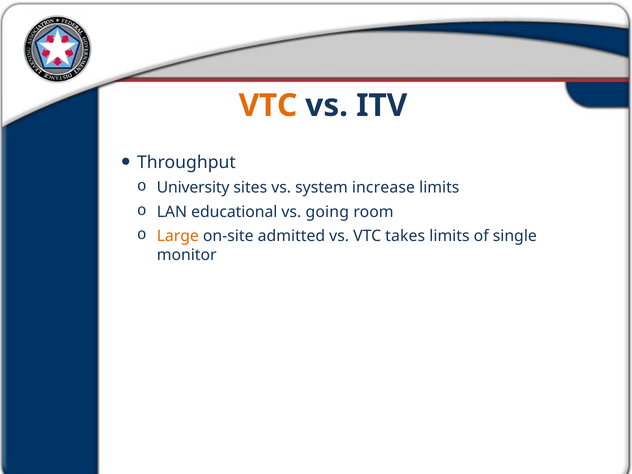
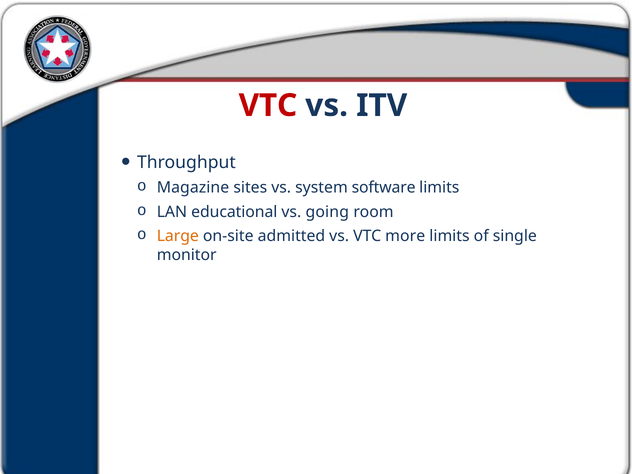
VTC at (268, 105) colour: orange -> red
University: University -> Magazine
increase: increase -> software
takes: takes -> more
